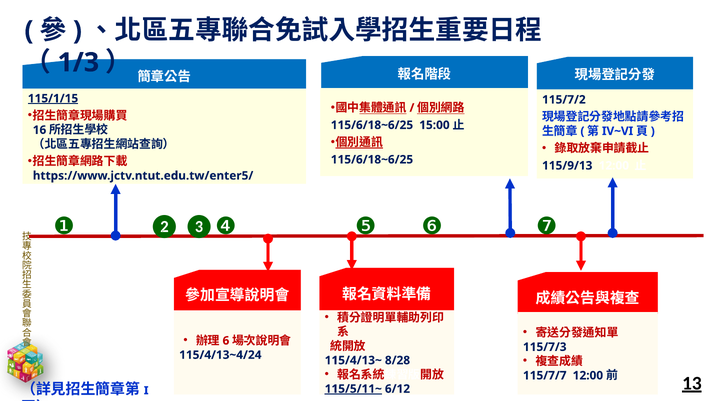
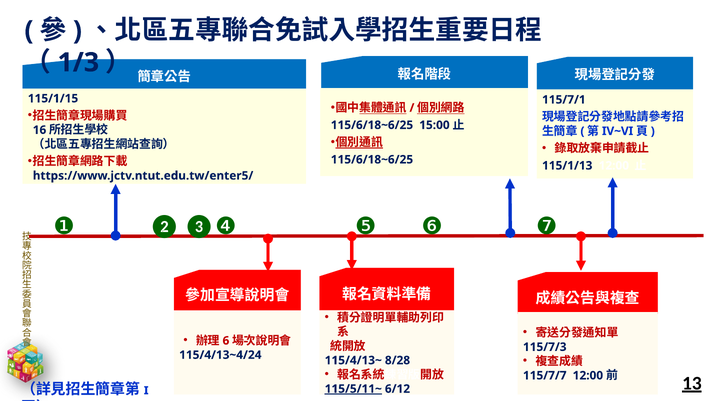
115/1/15 underline: present -> none
115/7/2: 115/7/2 -> 115/7/1
115/9/13: 115/9/13 -> 115/1/13
